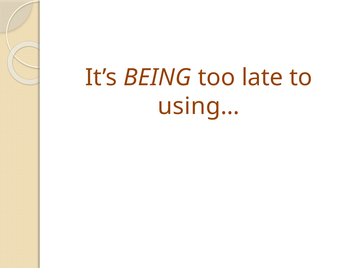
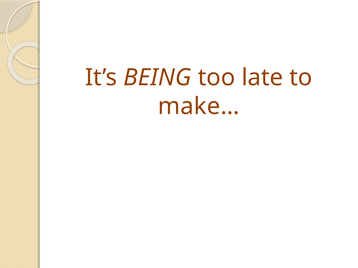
using…: using… -> make…
